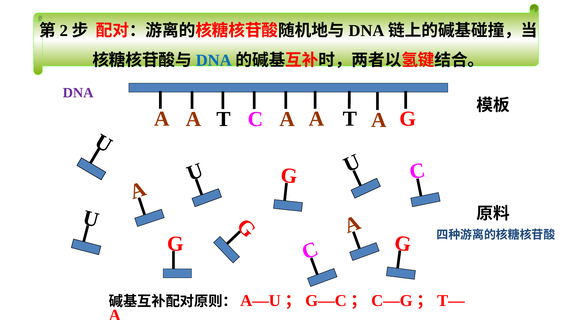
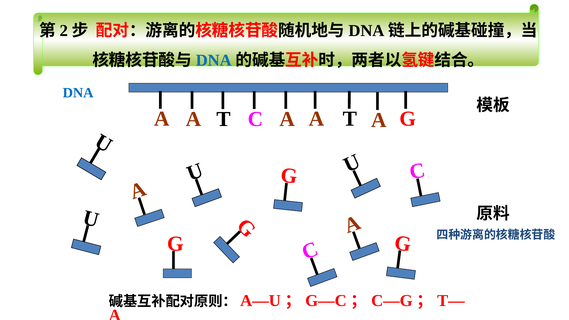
DNA at (78, 93) colour: purple -> blue
